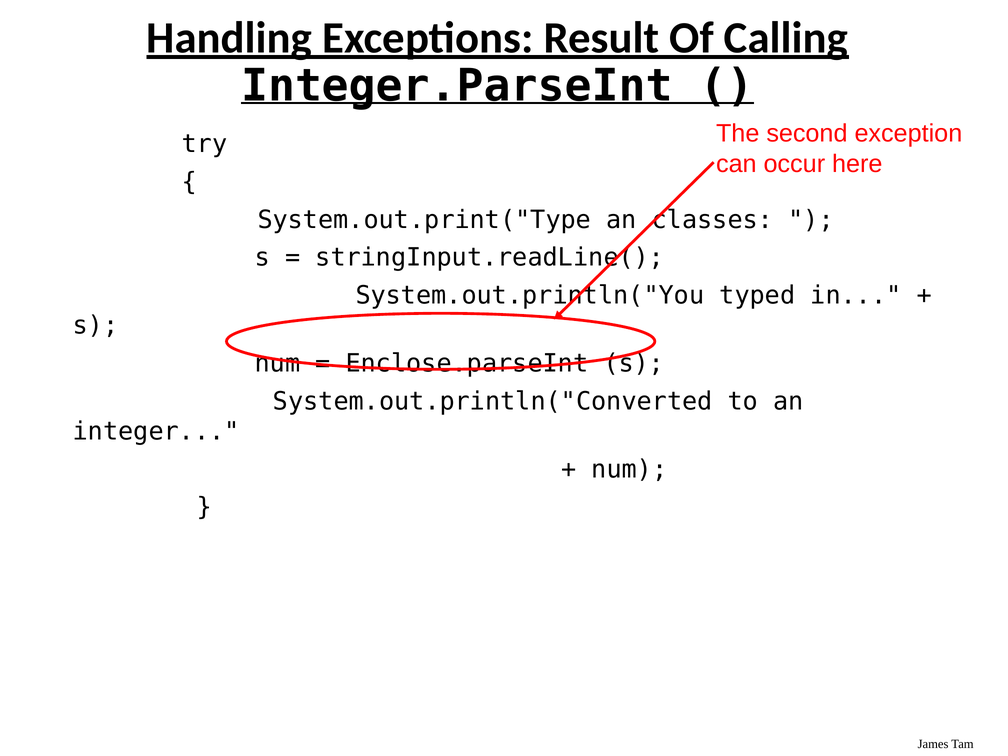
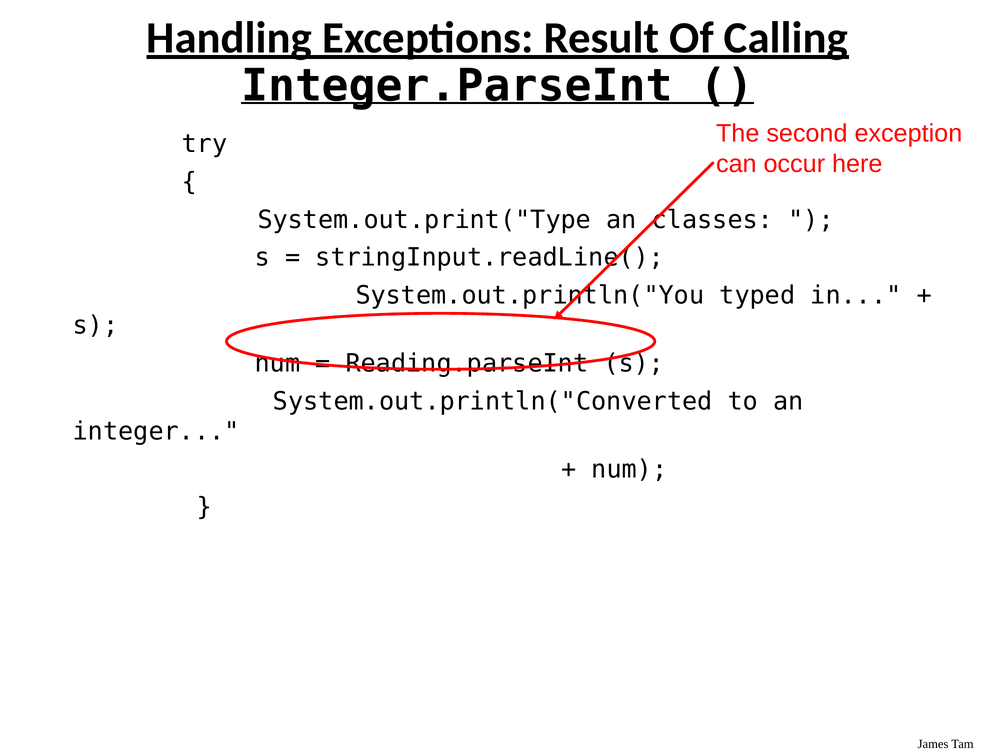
Enclose.parseInt: Enclose.parseInt -> Reading.parseInt
